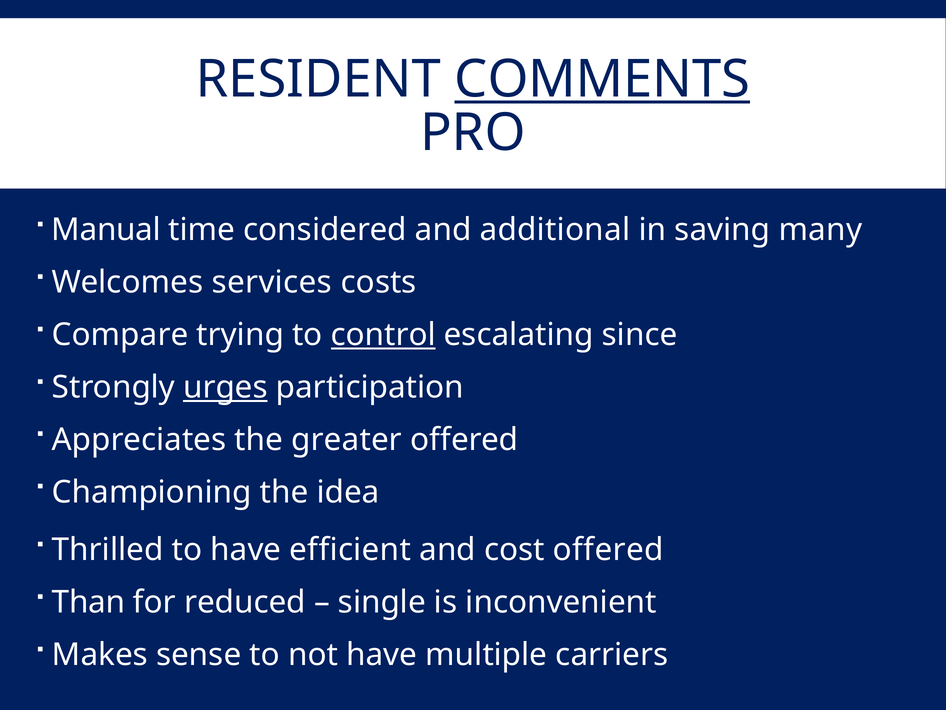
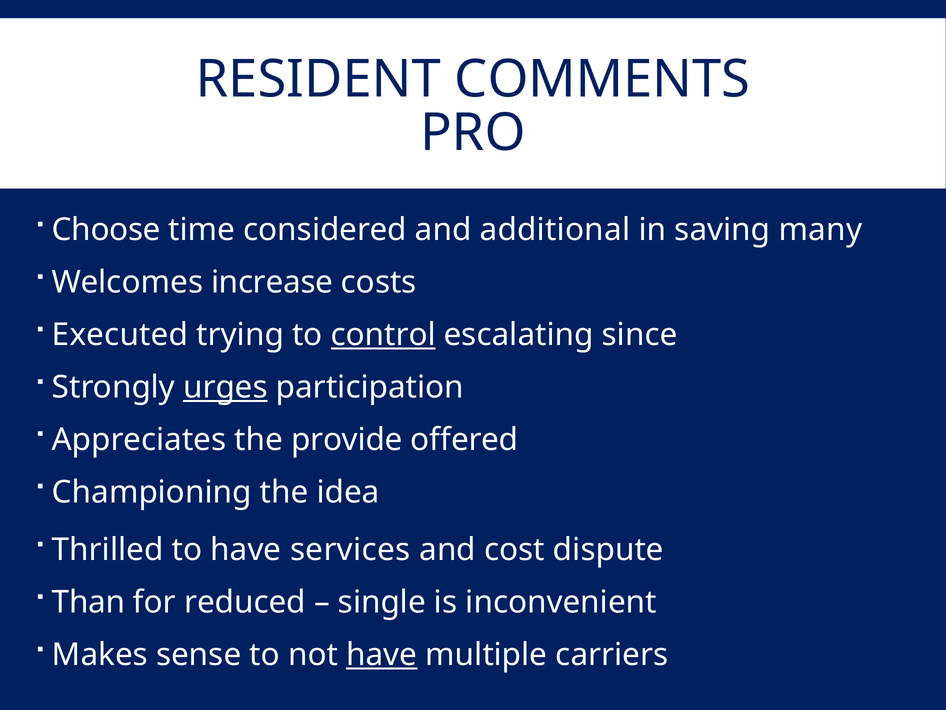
COMMENTS underline: present -> none
Manual: Manual -> Choose
services: services -> increase
Compare: Compare -> Executed
greater: greater -> provide
efficient: efficient -> services
cost offered: offered -> dispute
have at (382, 654) underline: none -> present
